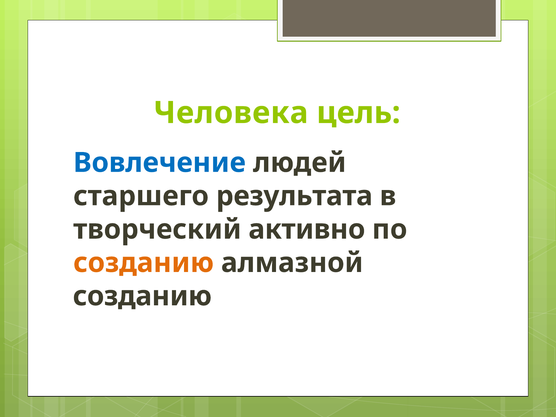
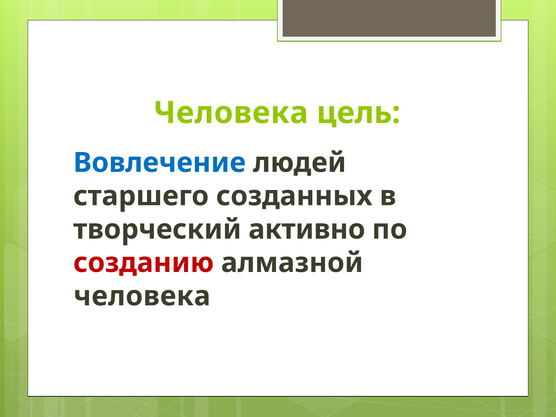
результата: результата -> созданных
созданию at (144, 263) colour: orange -> red
созданию at (142, 296): созданию -> человека
